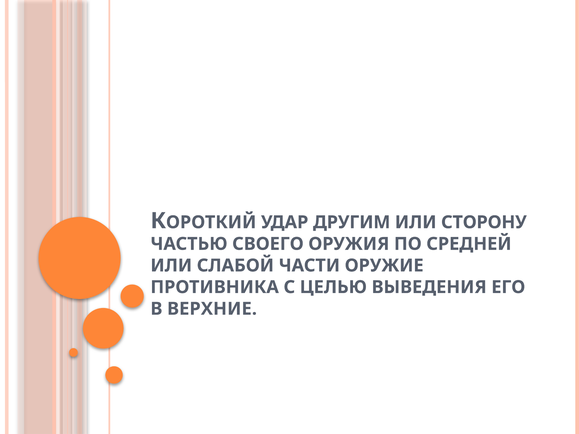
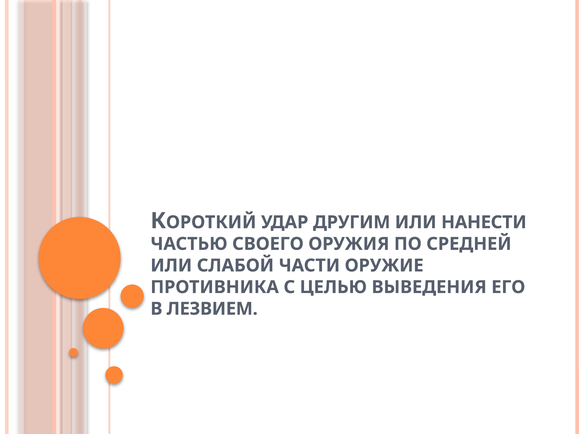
СТОРОНУ: СТОРОНУ -> НАНЕСТИ
ВЕРХНИЕ: ВЕРХНИЕ -> ЛЕЗВИЕМ
